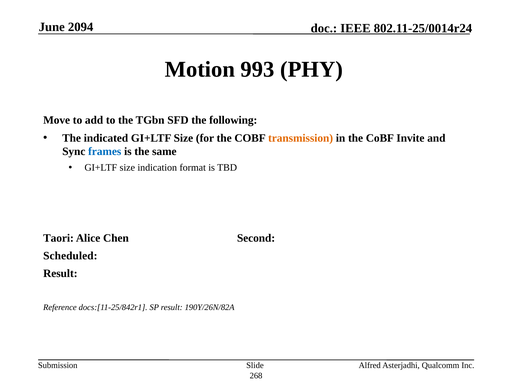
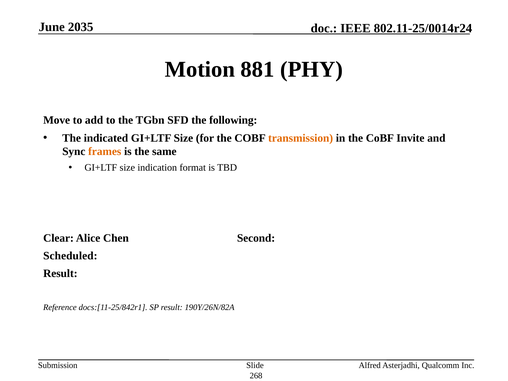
2094: 2094 -> 2035
993: 993 -> 881
frames colour: blue -> orange
Taori: Taori -> Clear
